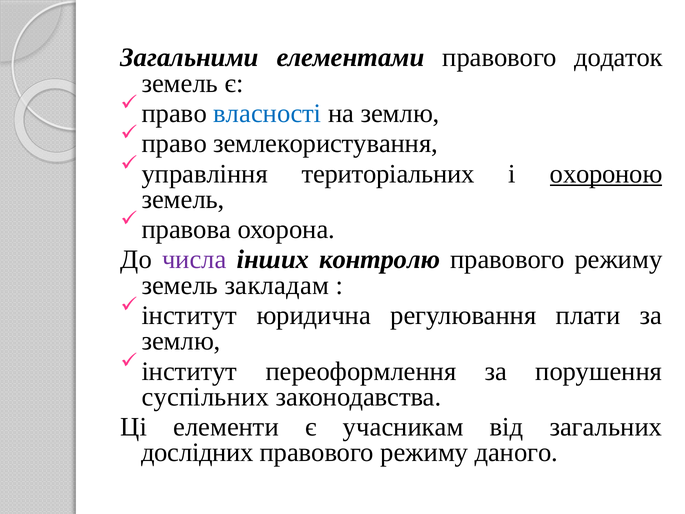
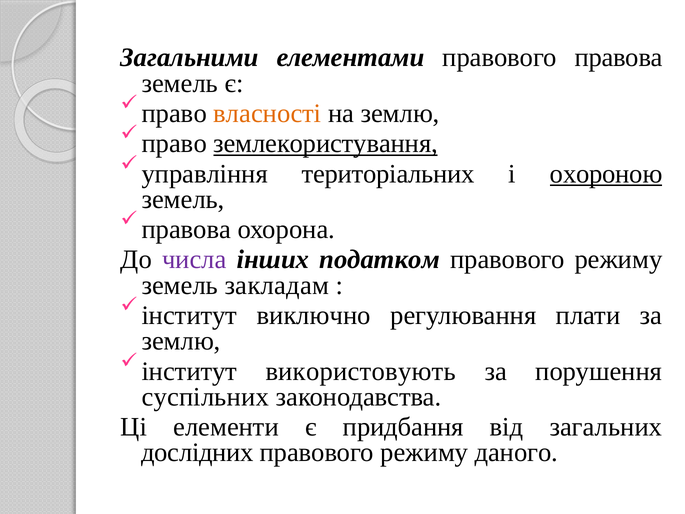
правового додаток: додаток -> правова
власності colour: blue -> orange
землекористування underline: none -> present
контролю: контролю -> податком
юридична: юридична -> виключно
переоформлення: переоформлення -> використовують
учасникам: учасникам -> придбання
